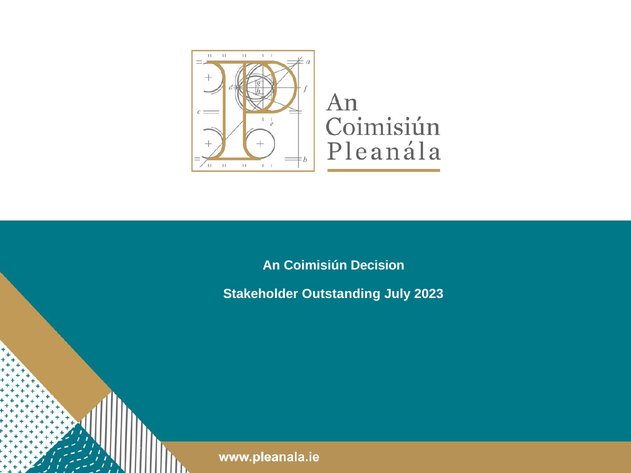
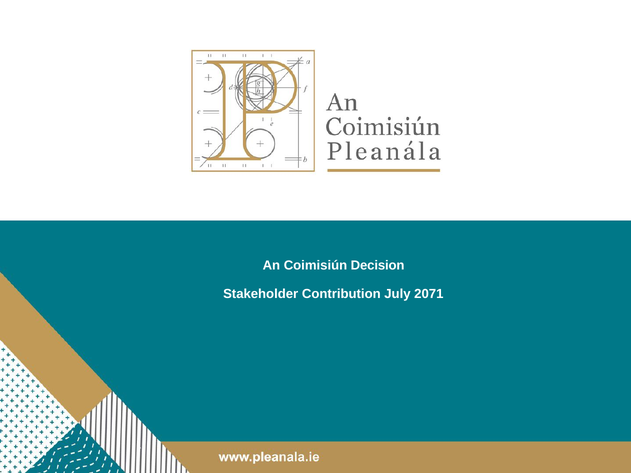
Outstanding: Outstanding -> Contribution
2023: 2023 -> 2071
